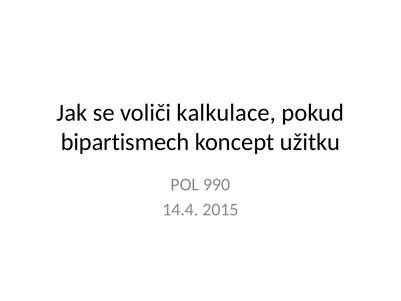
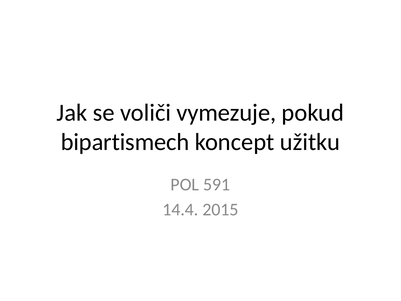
kalkulace: kalkulace -> vymezuje
990: 990 -> 591
